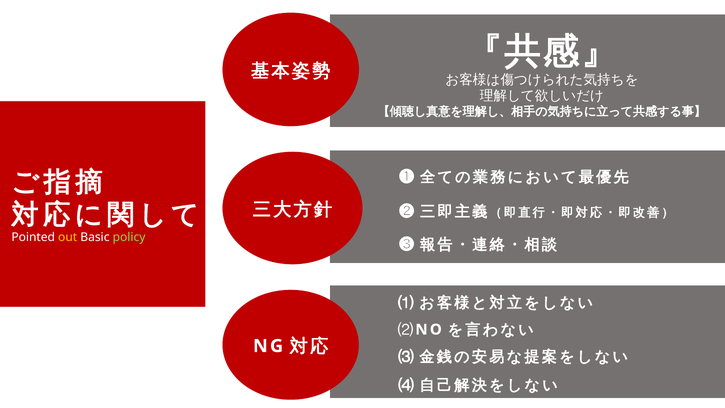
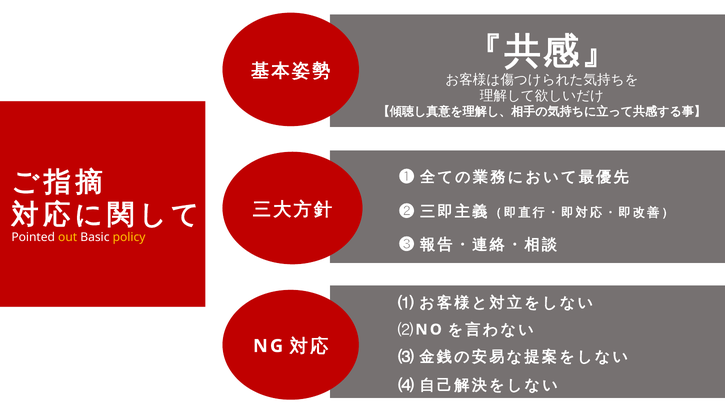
policy colour: light green -> yellow
